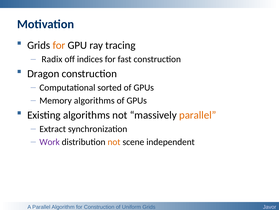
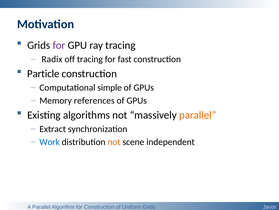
for at (59, 45) colour: orange -> purple
off indices: indices -> tracing
Dragon: Dragon -> Particle
sorted: sorted -> simple
Memory algorithms: algorithms -> references
Work colour: purple -> blue
